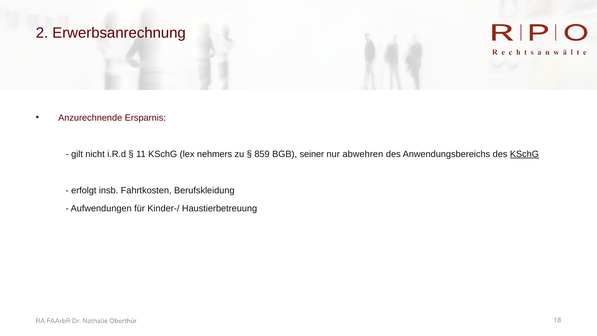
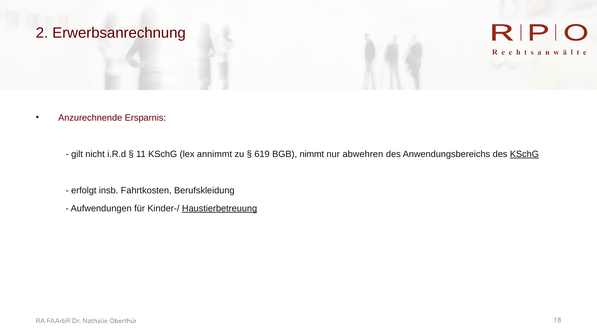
nehmers: nehmers -> annimmt
859: 859 -> 619
seiner: seiner -> nimmt
Haustierbetreuung underline: none -> present
